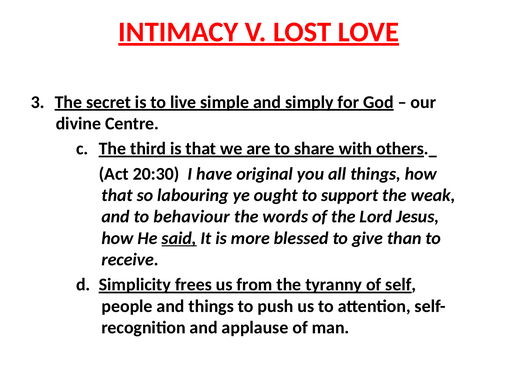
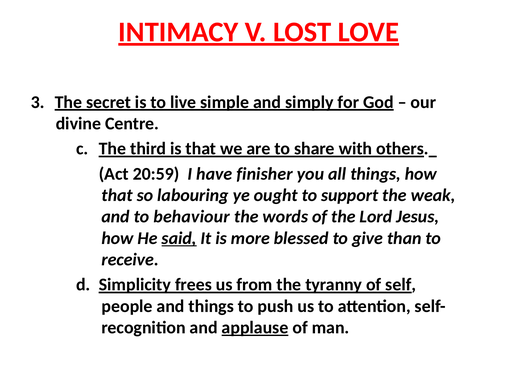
20:30: 20:30 -> 20:59
original: original -> finisher
applause underline: none -> present
